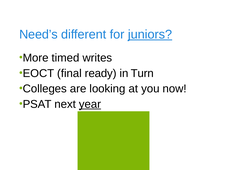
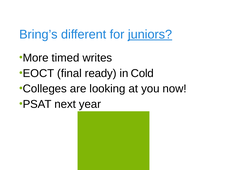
Need’s: Need’s -> Bring’s
Turn: Turn -> Cold
year underline: present -> none
